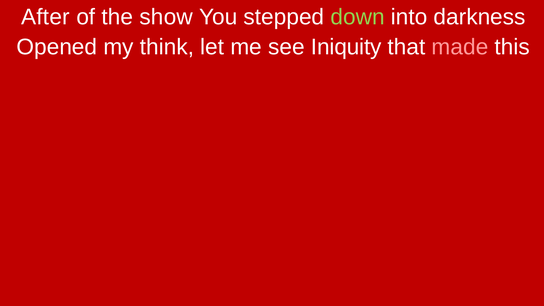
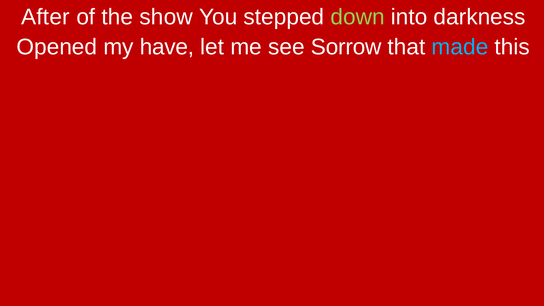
think: think -> have
Iniquity: Iniquity -> Sorrow
made colour: pink -> light blue
